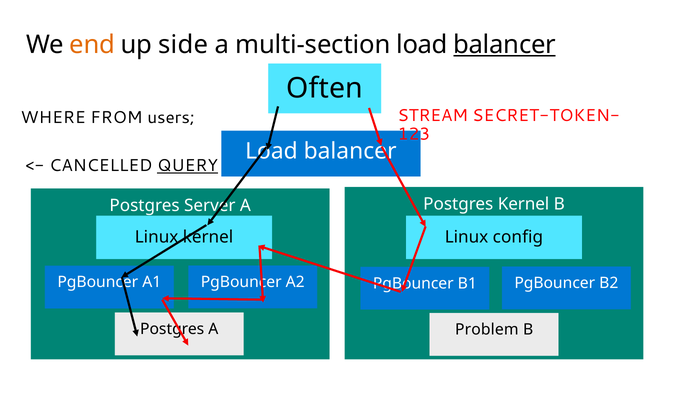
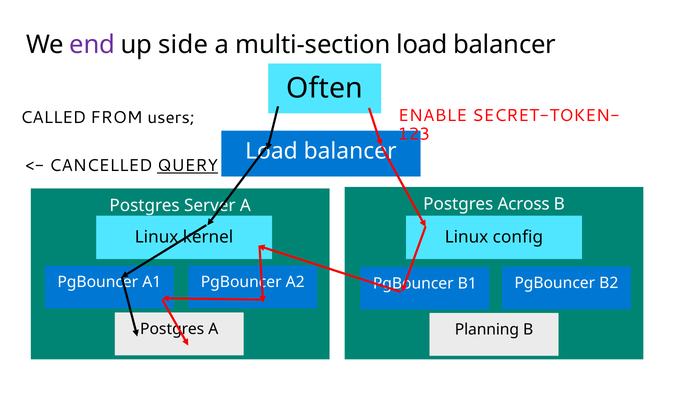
end colour: orange -> purple
balancer at (505, 45) underline: present -> none
STREAM: STREAM -> ENABLE
WHERE: WHERE -> CALLED
Postgres Kernel: Kernel -> Across
Problem: Problem -> Planning
